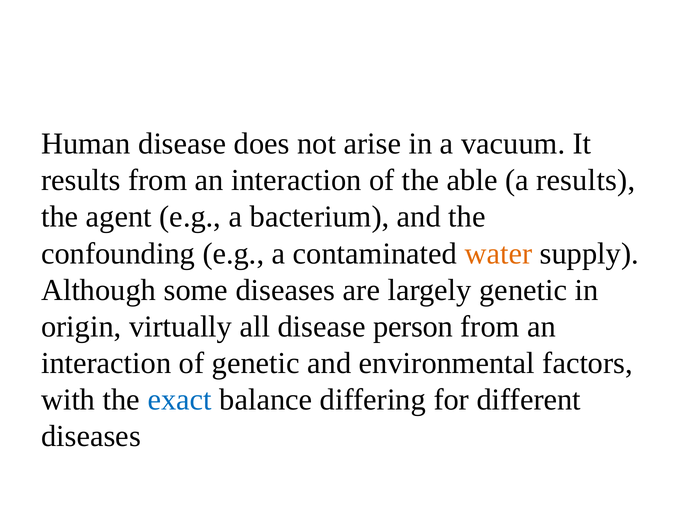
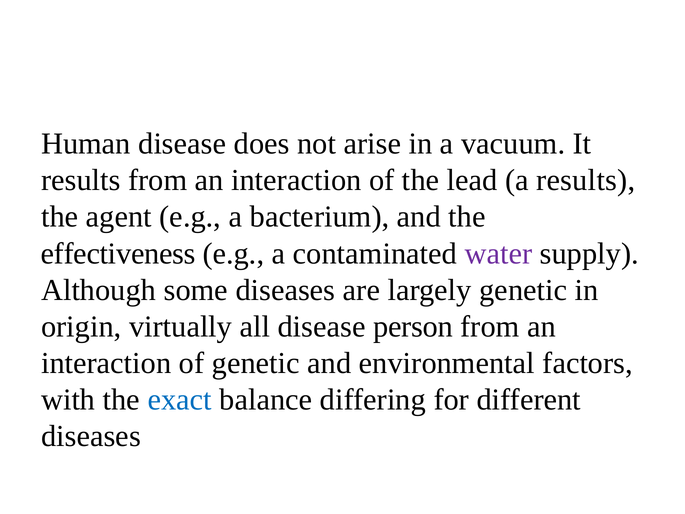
able: able -> lead
confounding: confounding -> effectiveness
water colour: orange -> purple
